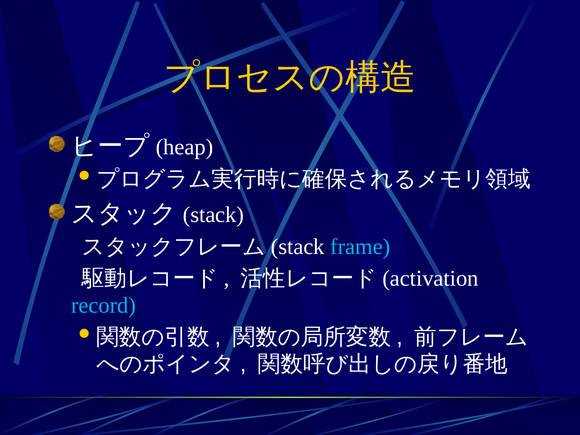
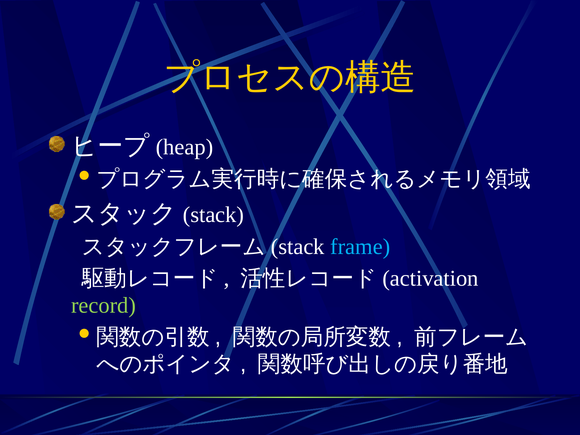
record colour: light blue -> light green
